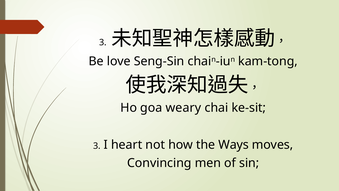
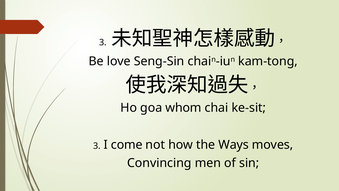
weary: weary -> whom
heart: heart -> come
